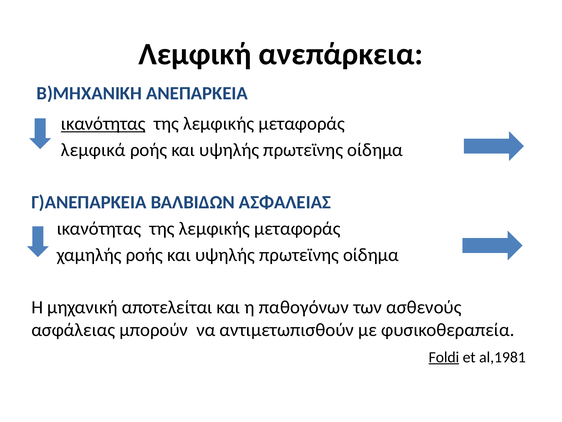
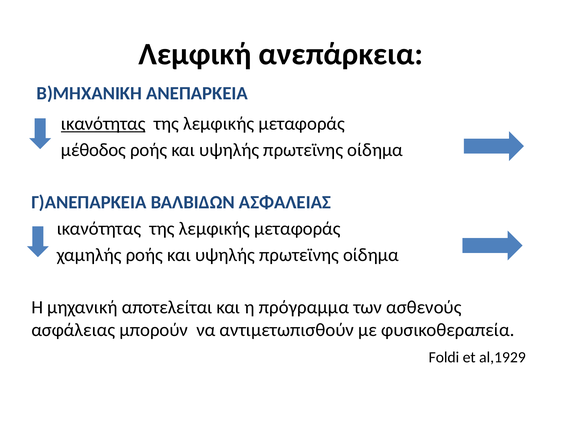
λεμφικά: λεμφικά -> μέθοδος
παθογόνων: παθογόνων -> πρόγραμμα
Foldi underline: present -> none
al,1981: al,1981 -> al,1929
